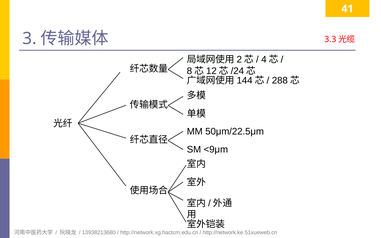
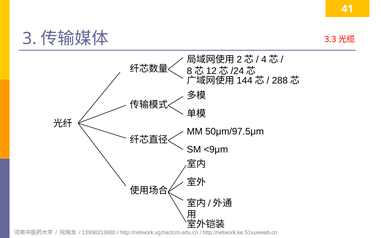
50μm/22.5μm: 50μm/22.5μm -> 50μm/97.5μm
